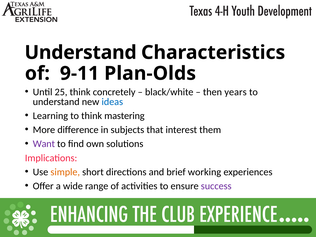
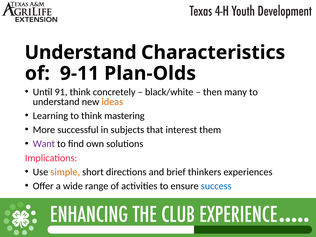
25: 25 -> 91
years: years -> many
ideas colour: blue -> orange
difference: difference -> successful
working: working -> thinkers
success colour: purple -> blue
